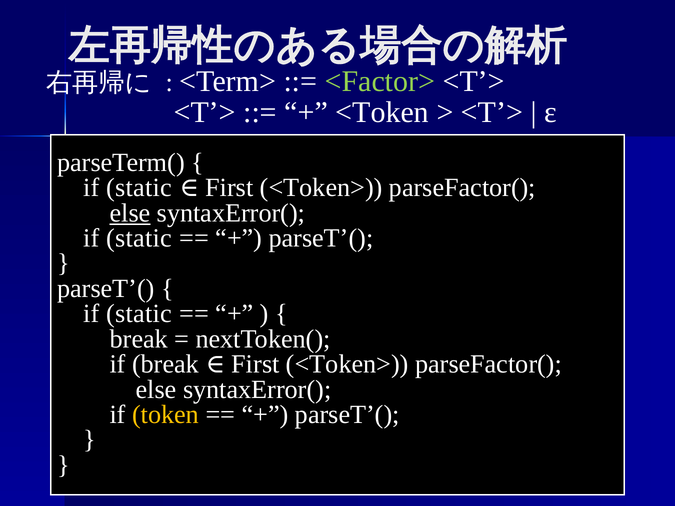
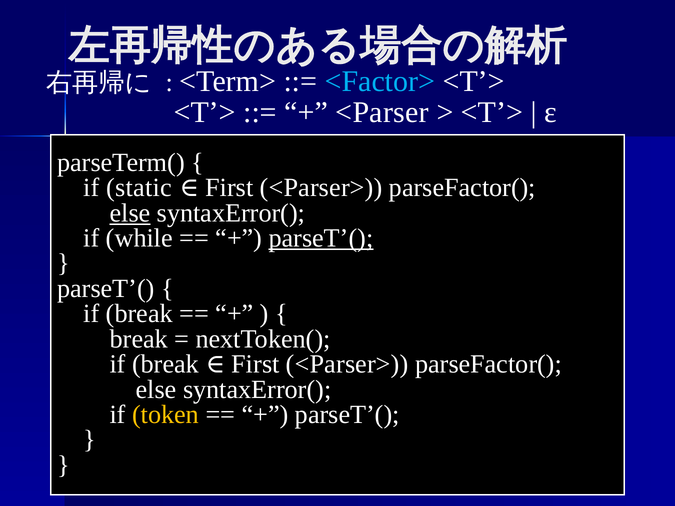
<Factor> colour: light green -> light blue
<Token: <Token -> <Parser
<Token> at (321, 188): <Token> -> <Parser>
static at (139, 238): static -> while
parseT’( at (321, 238) underline: none -> present
static at (139, 314): static -> break
<Token> at (347, 364): <Token> -> <Parser>
